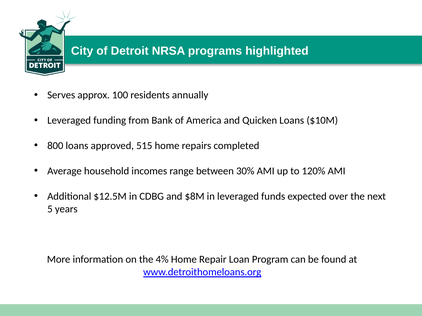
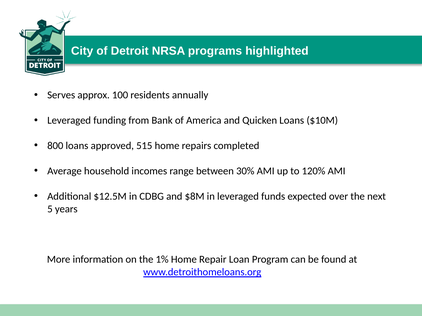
4%: 4% -> 1%
